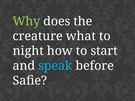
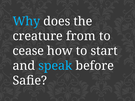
Why colour: light green -> light blue
what: what -> from
night: night -> cease
